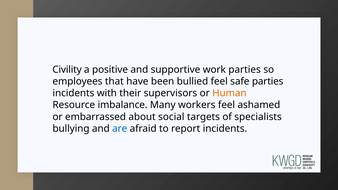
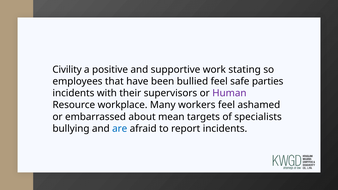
work parties: parties -> stating
Human colour: orange -> purple
imbalance: imbalance -> workplace
social: social -> mean
